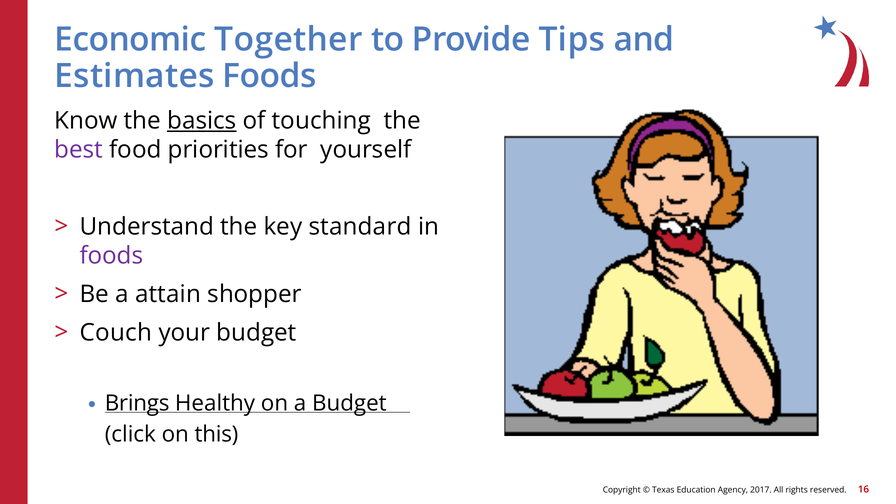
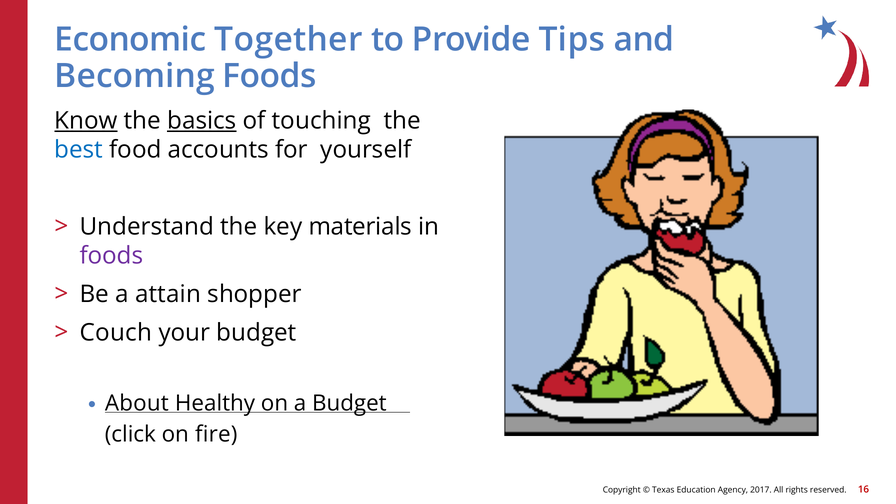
Estimates: Estimates -> Becoming
Know underline: none -> present
best colour: purple -> blue
priorities: priorities -> accounts
standard: standard -> materials
Brings: Brings -> About
this: this -> fire
